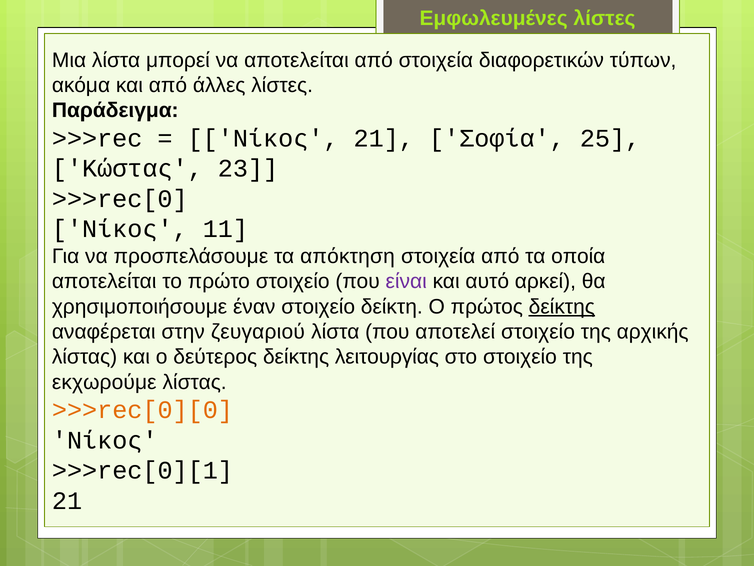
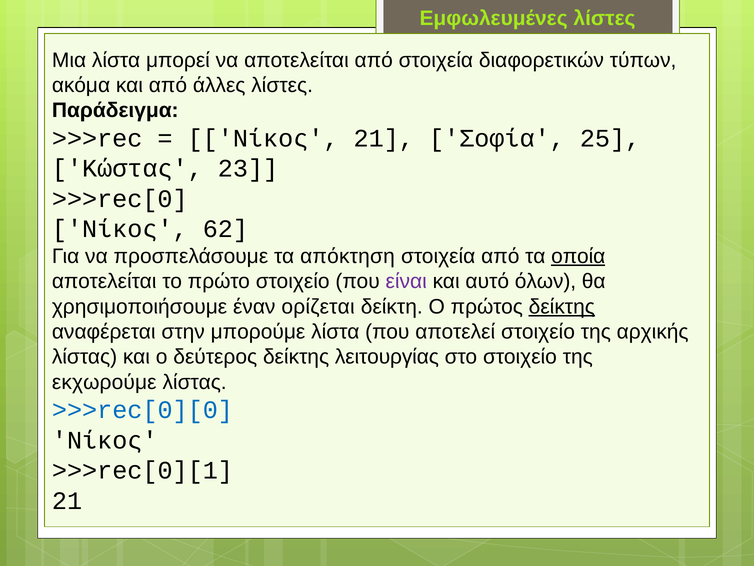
11: 11 -> 62
οποία underline: none -> present
αρκεί: αρκεί -> όλων
έναν στοιχείο: στοιχείο -> ορίζεται
ζευγαριού: ζευγαριού -> μπορούμε
>>>rec[0][0 colour: orange -> blue
